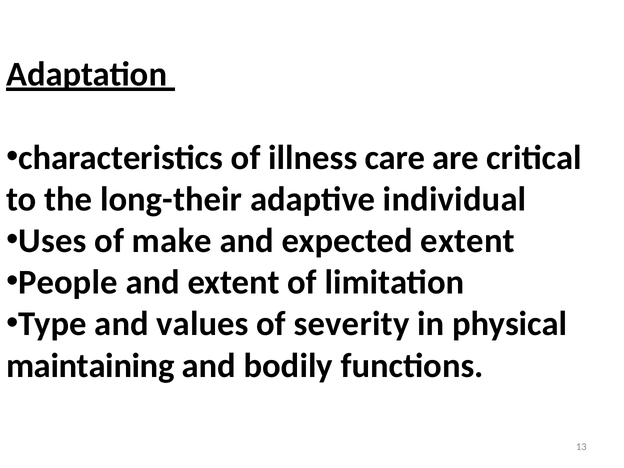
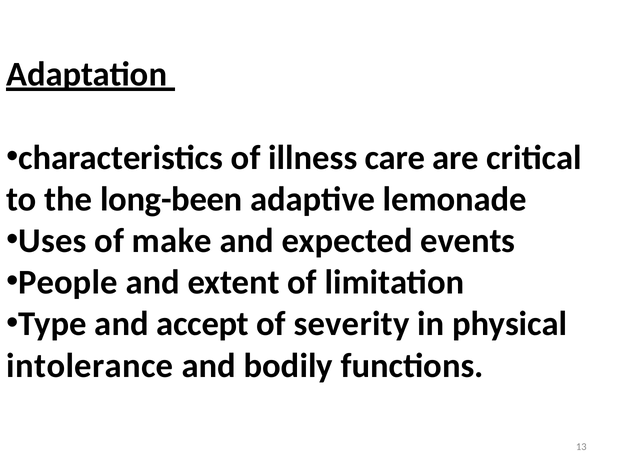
long-their: long-their -> long-been
individual: individual -> lemonade
expected extent: extent -> events
values: values -> accept
maintaining: maintaining -> intolerance
